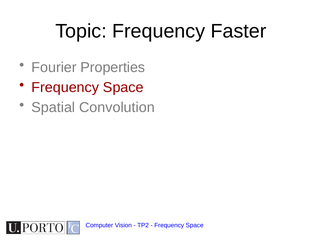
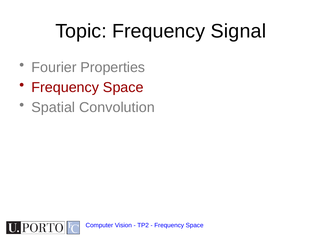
Faster: Faster -> Signal
